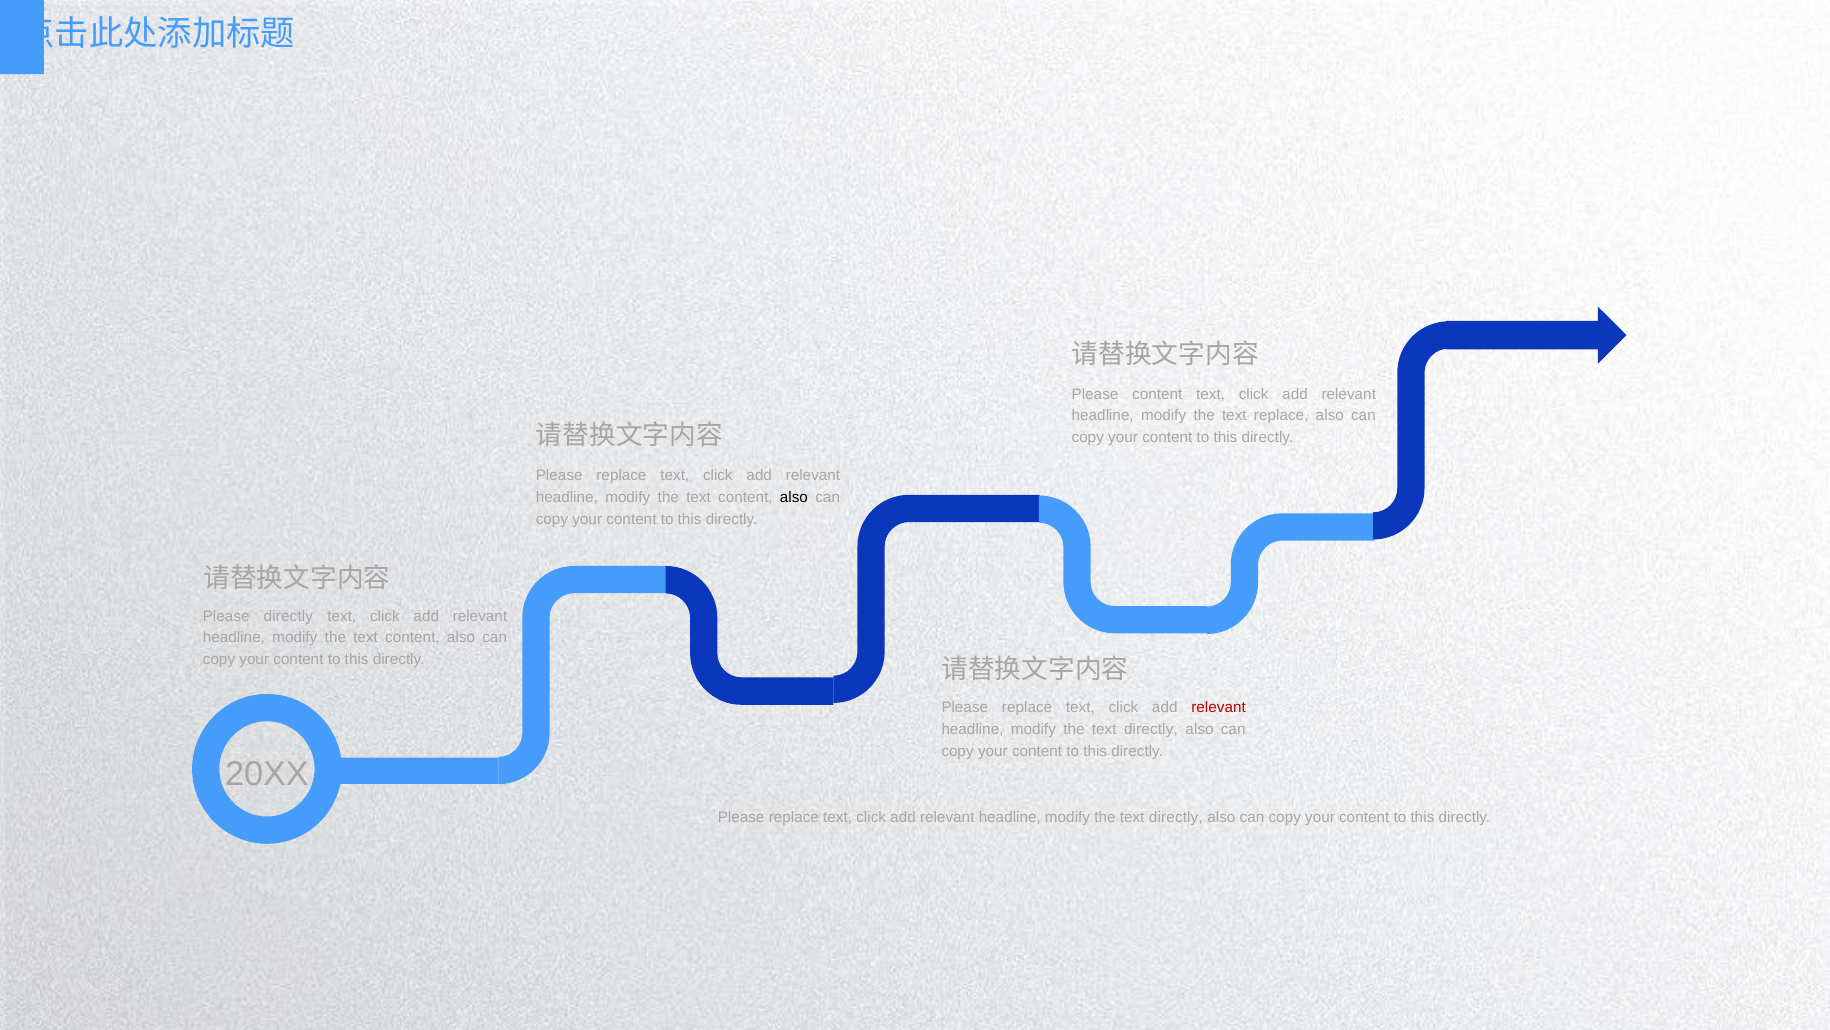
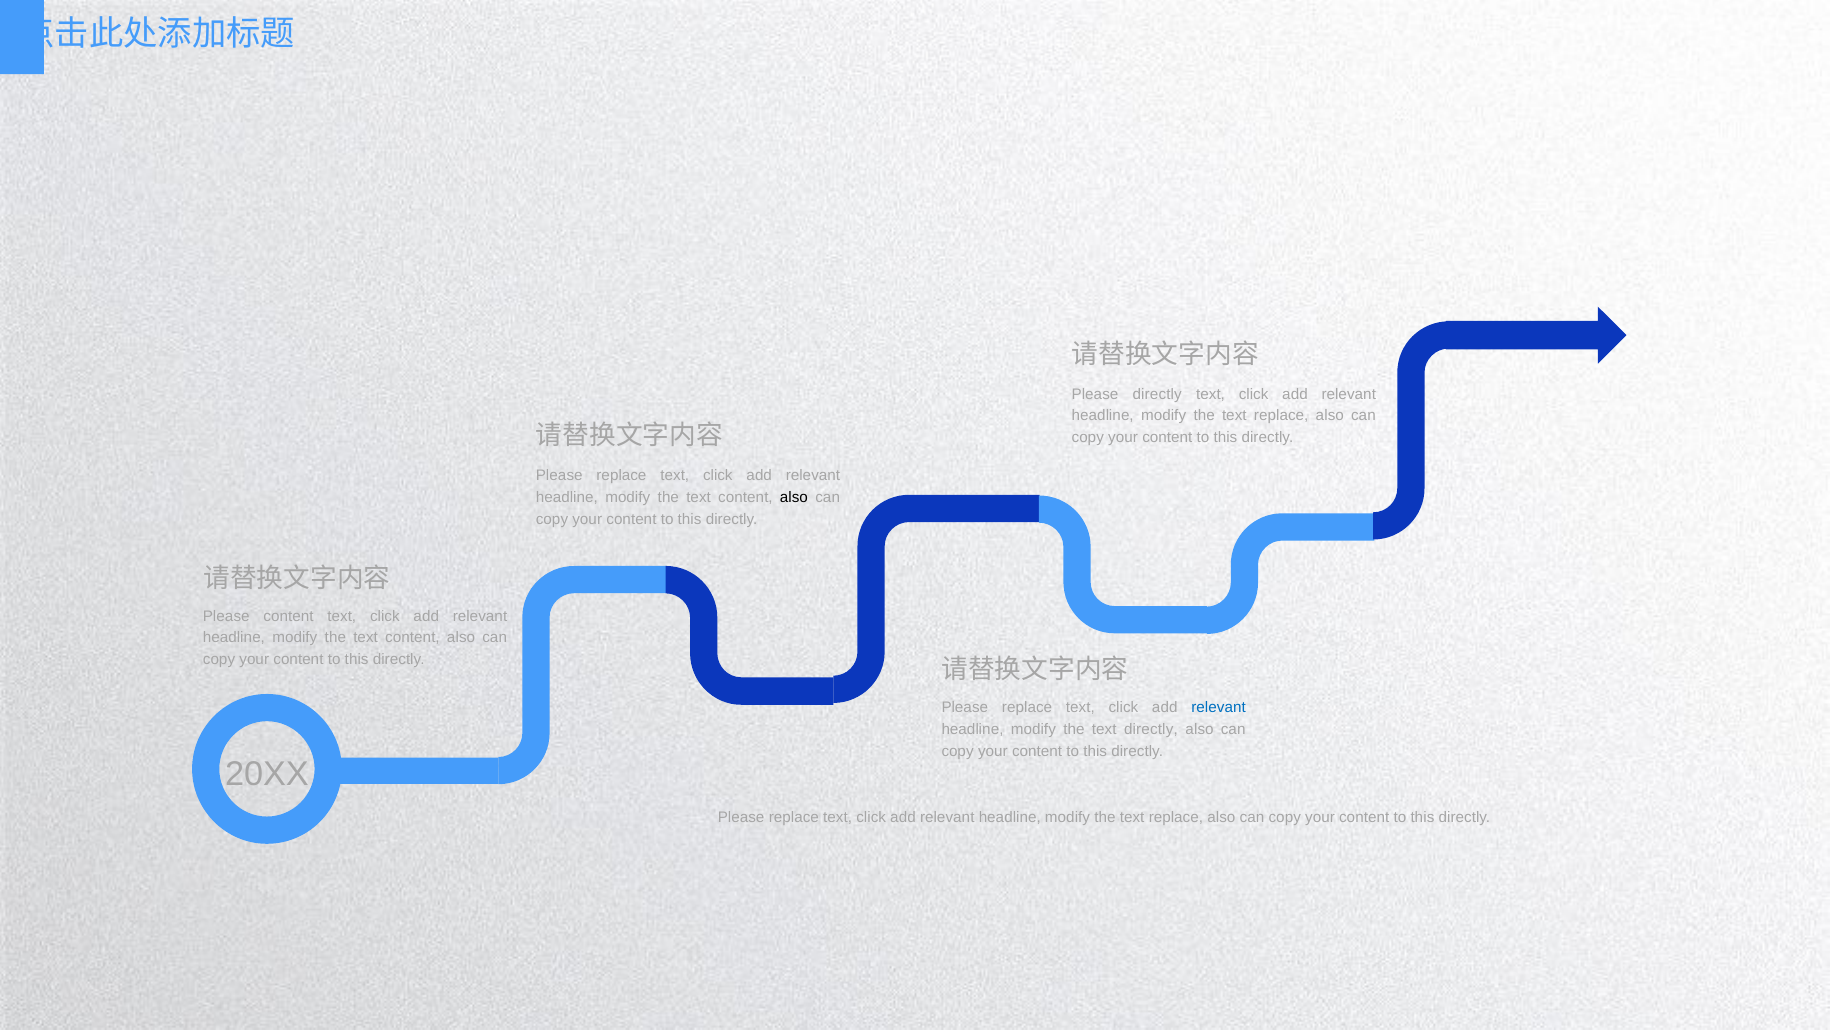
Please content: content -> directly
Please directly: directly -> content
relevant at (1219, 707) colour: red -> blue
directly at (1176, 817): directly -> replace
